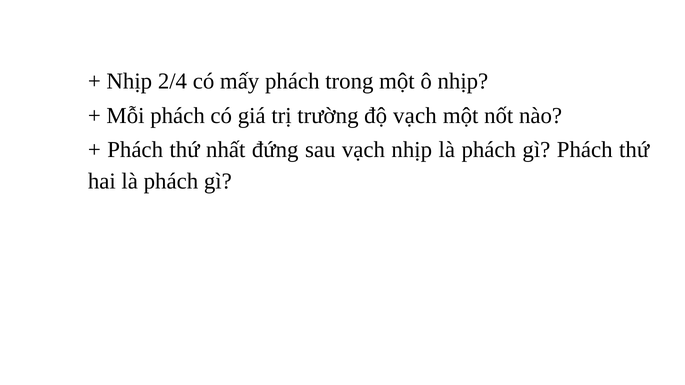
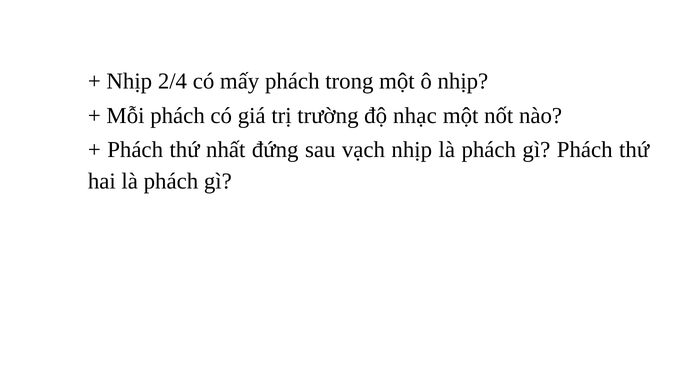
độ vạch: vạch -> nhạc
